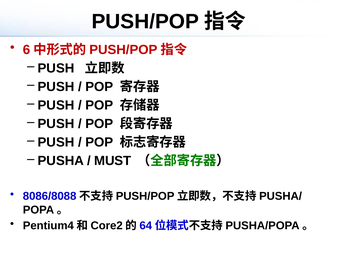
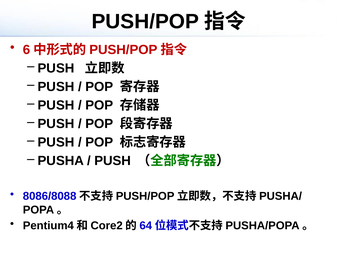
MUST at (113, 161): MUST -> PUSH
